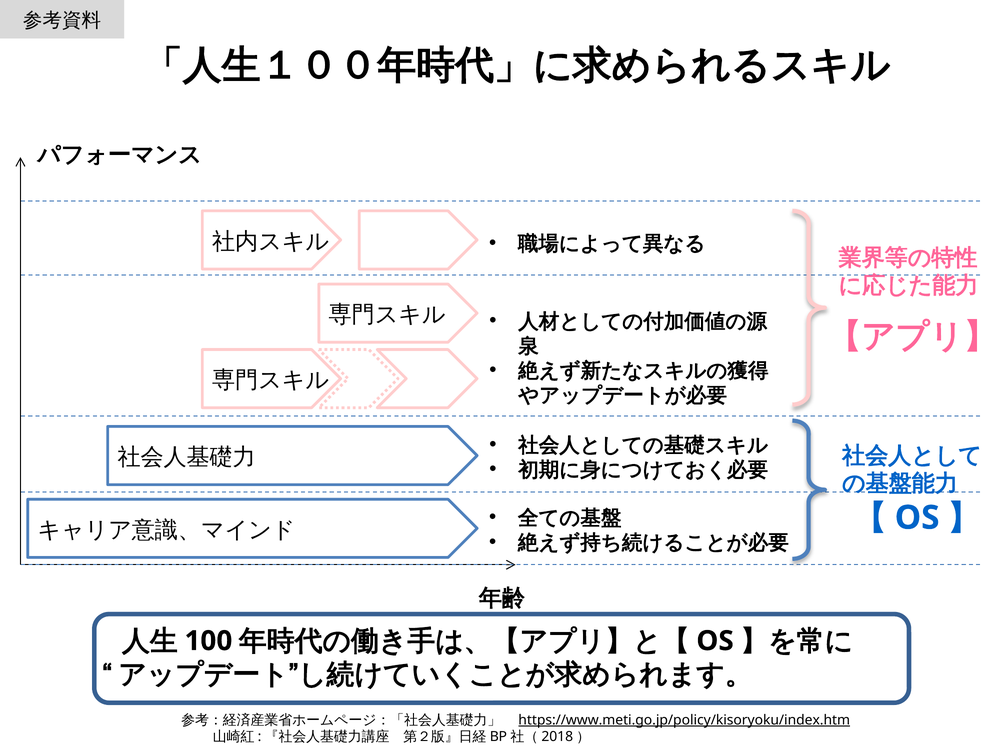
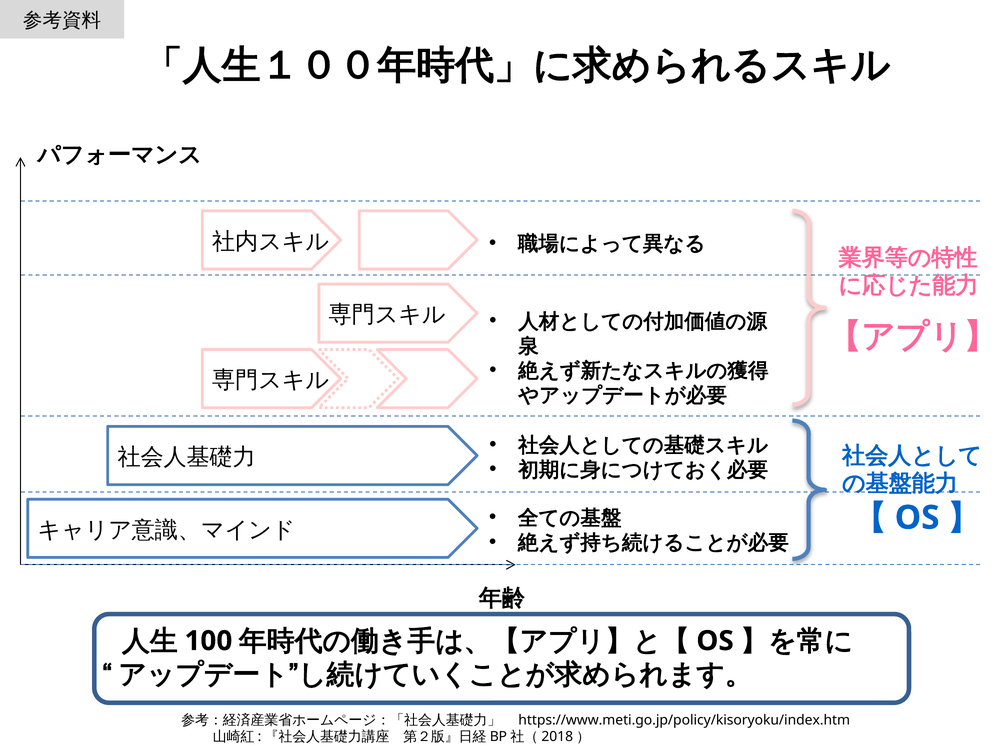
https://www.meti.go.jp/policy/kisoryoku/index.htm underline: present -> none
